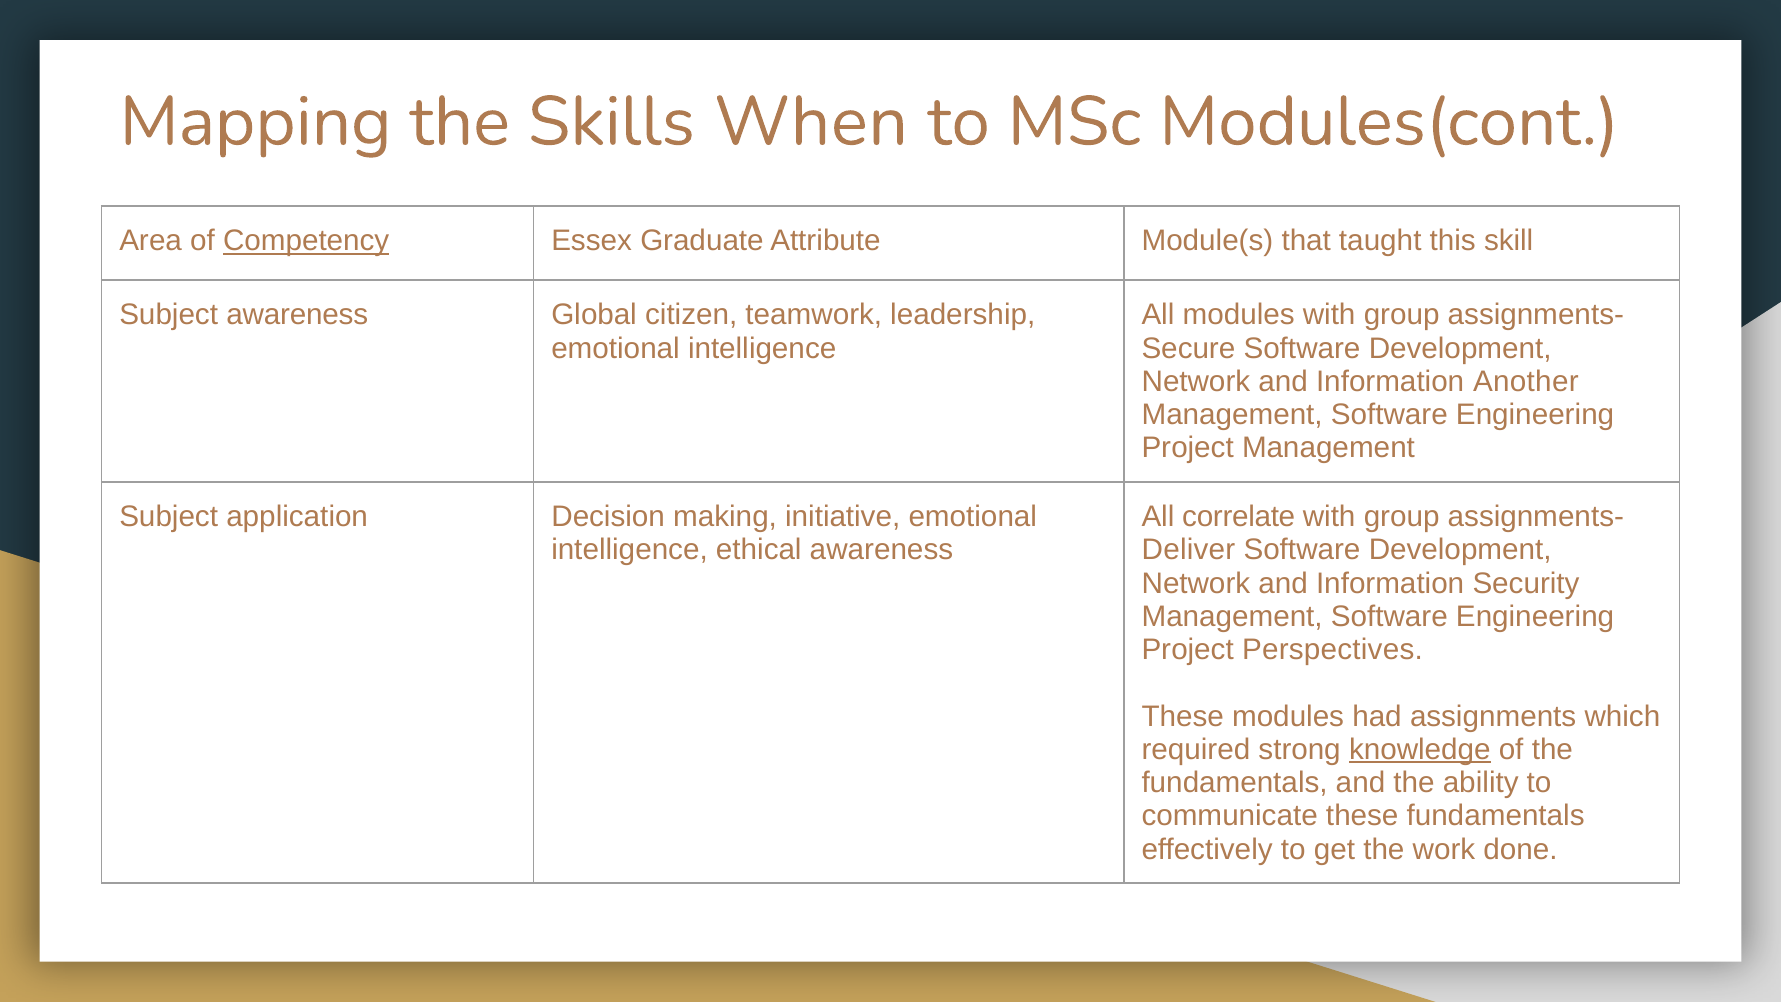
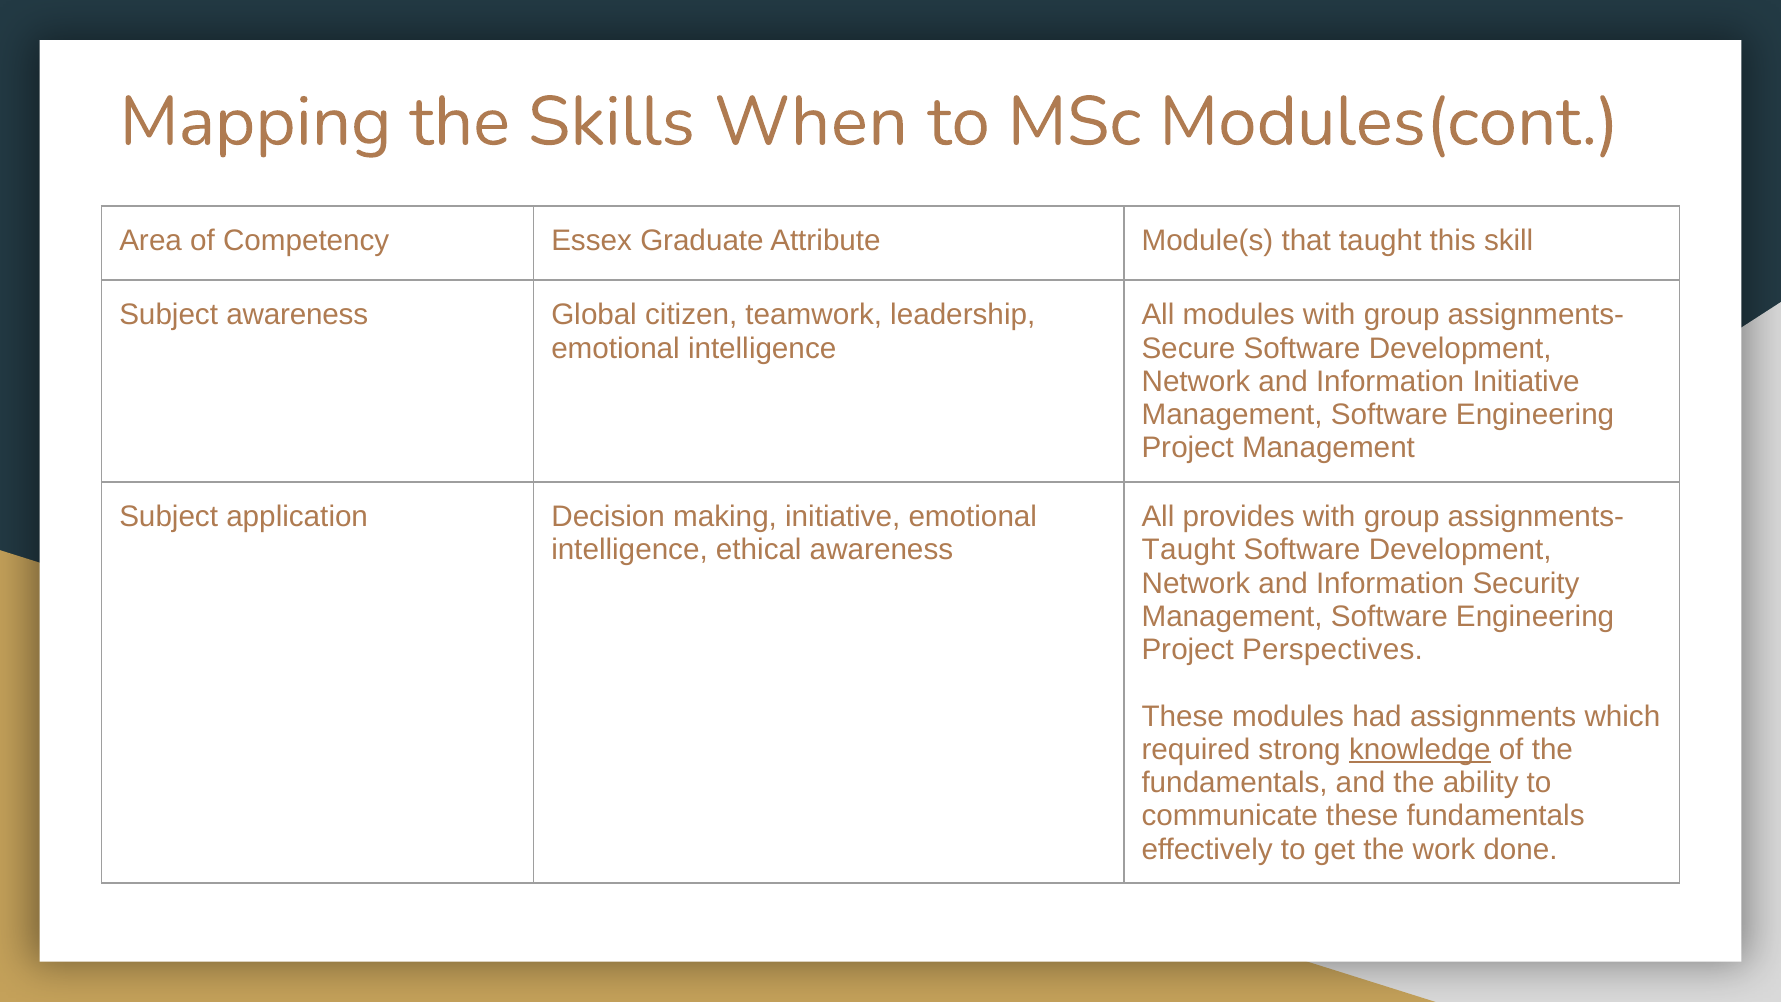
Competency underline: present -> none
Information Another: Another -> Initiative
correlate: correlate -> provides
Deliver at (1188, 550): Deliver -> Taught
